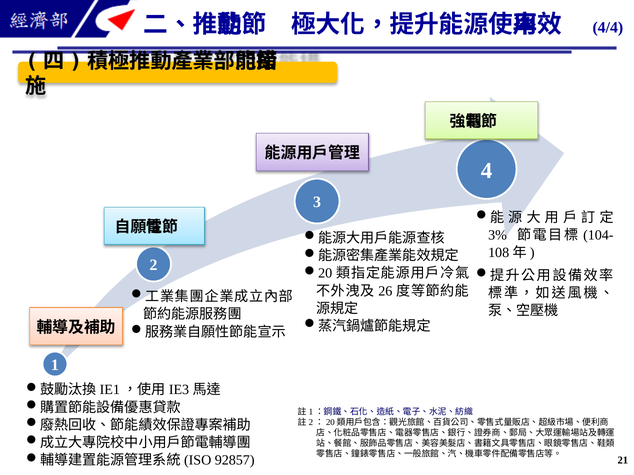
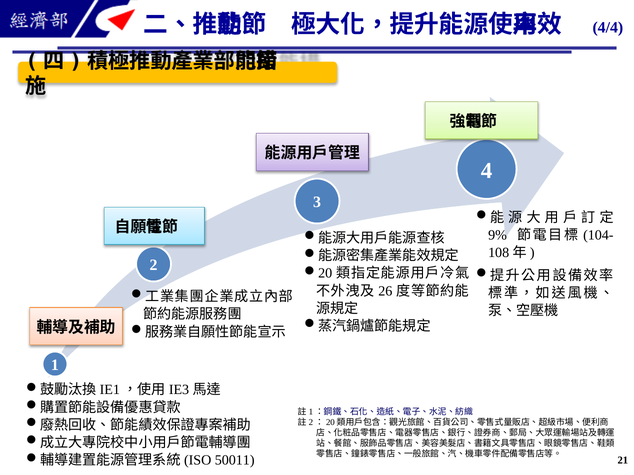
3%: 3% -> 9%
92857: 92857 -> 50011
